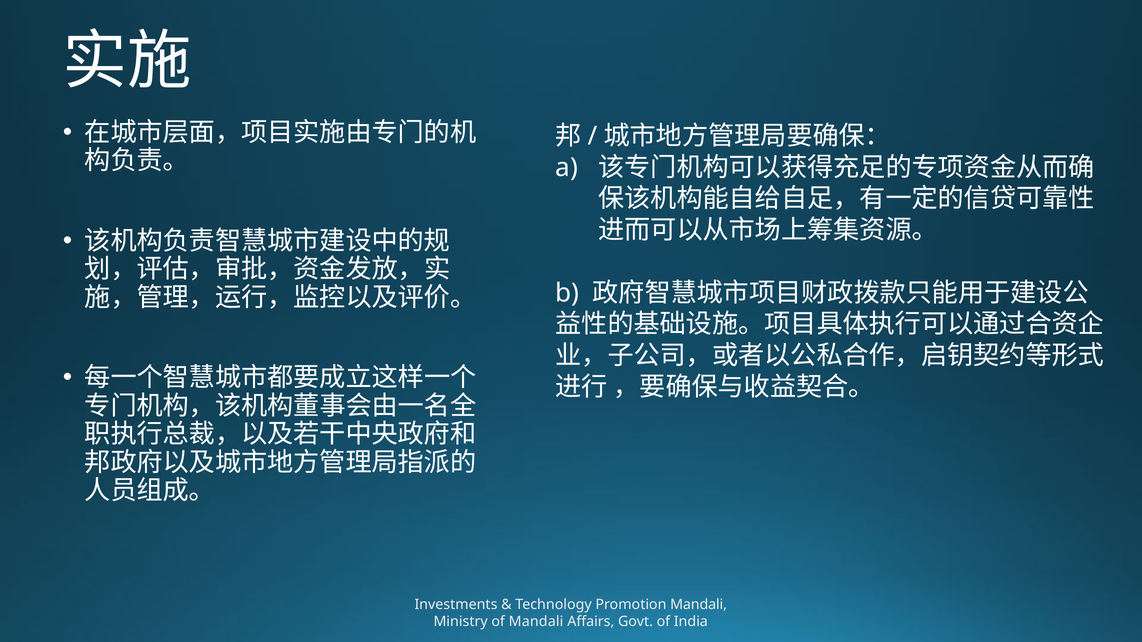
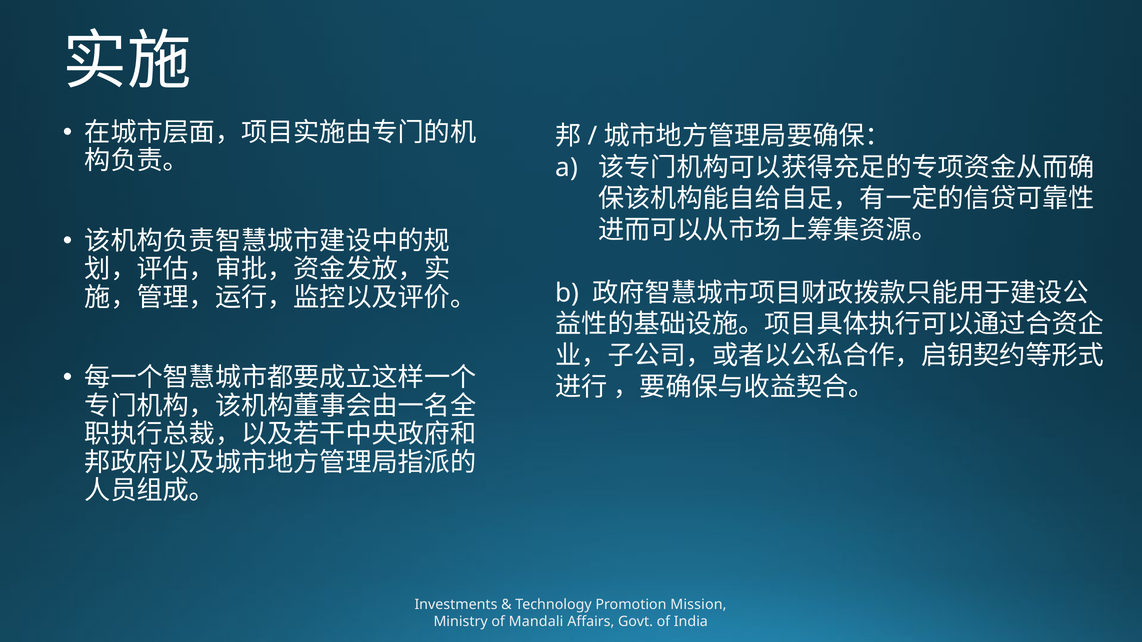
Promotion Mandali: Mandali -> Mission
